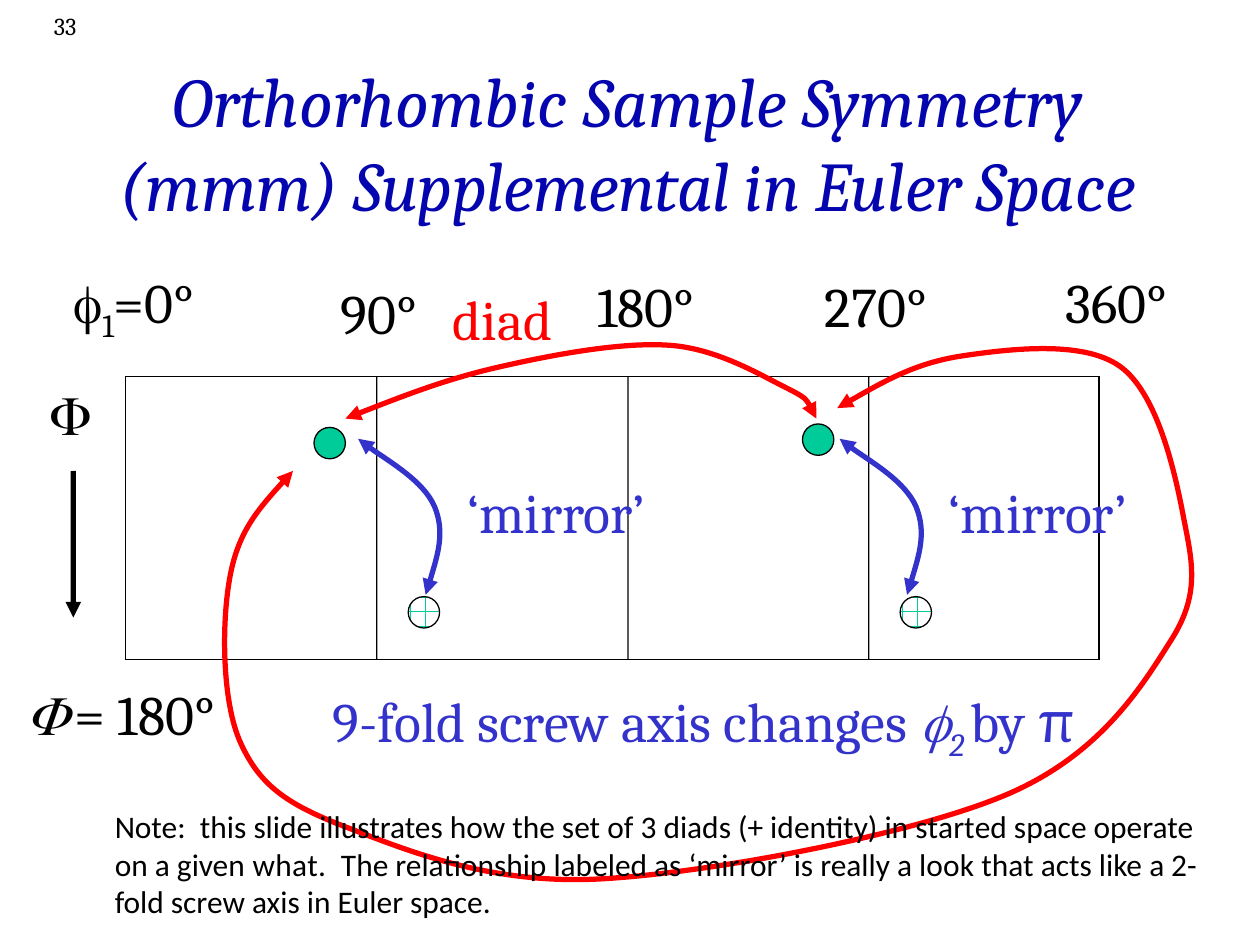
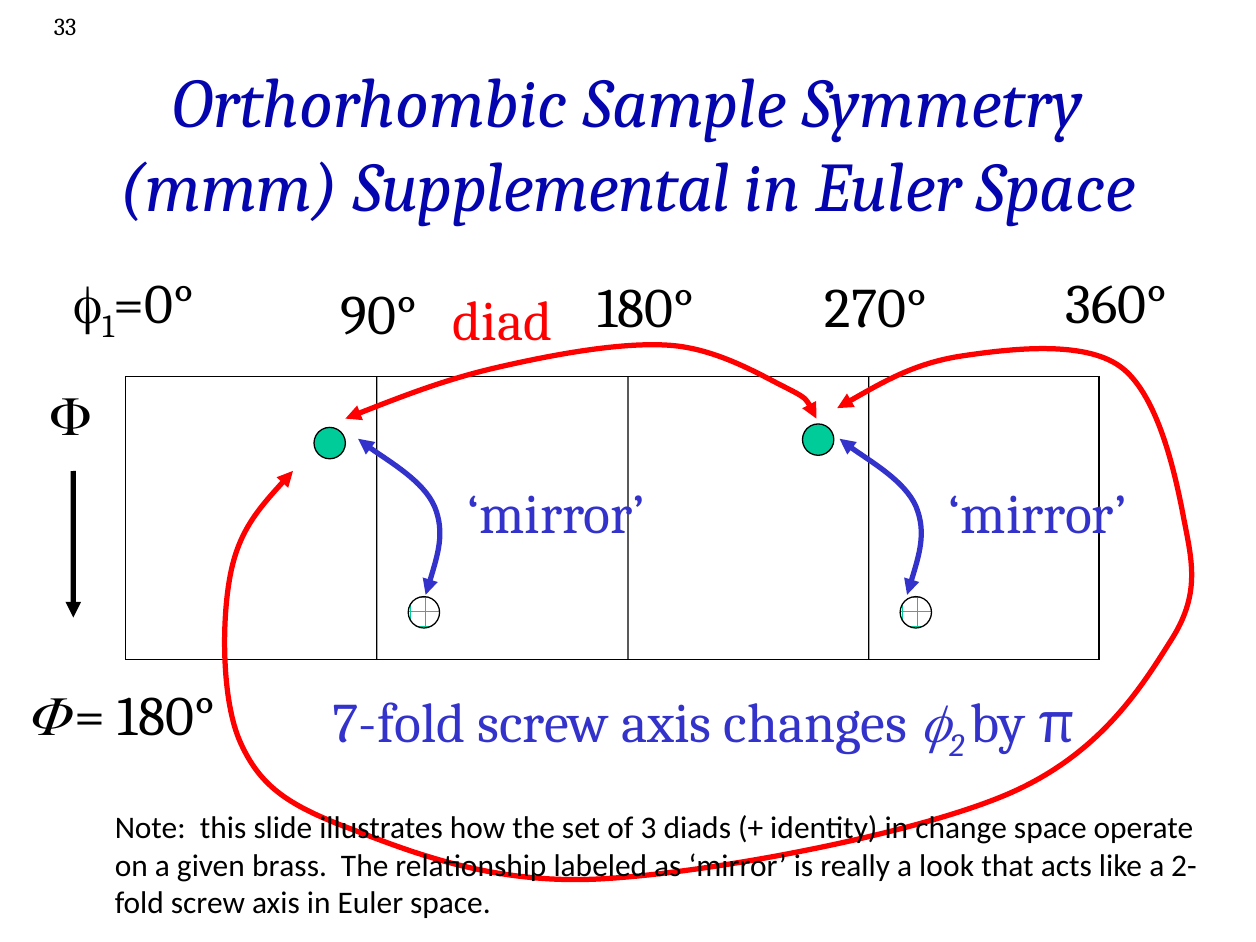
9-fold: 9-fold -> 7-fold
started: started -> change
what: what -> brass
